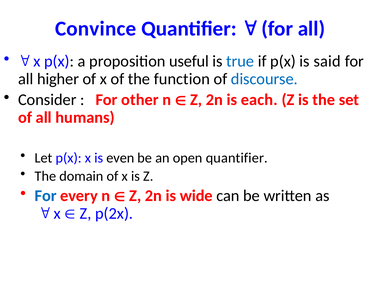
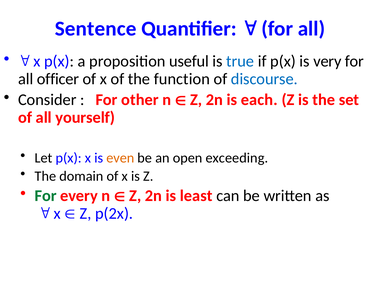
Convince: Convince -> Sentence
said: said -> very
higher: higher -> officer
humans: humans -> yourself
even colour: black -> orange
open quantifier: quantifier -> exceeding
For at (46, 196) colour: blue -> green
wide: wide -> least
